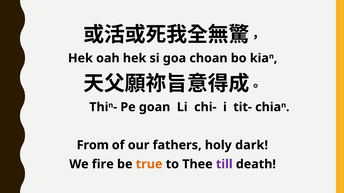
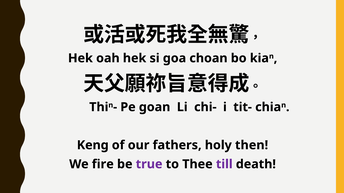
From: From -> Keng
dark: dark -> then
true colour: orange -> purple
